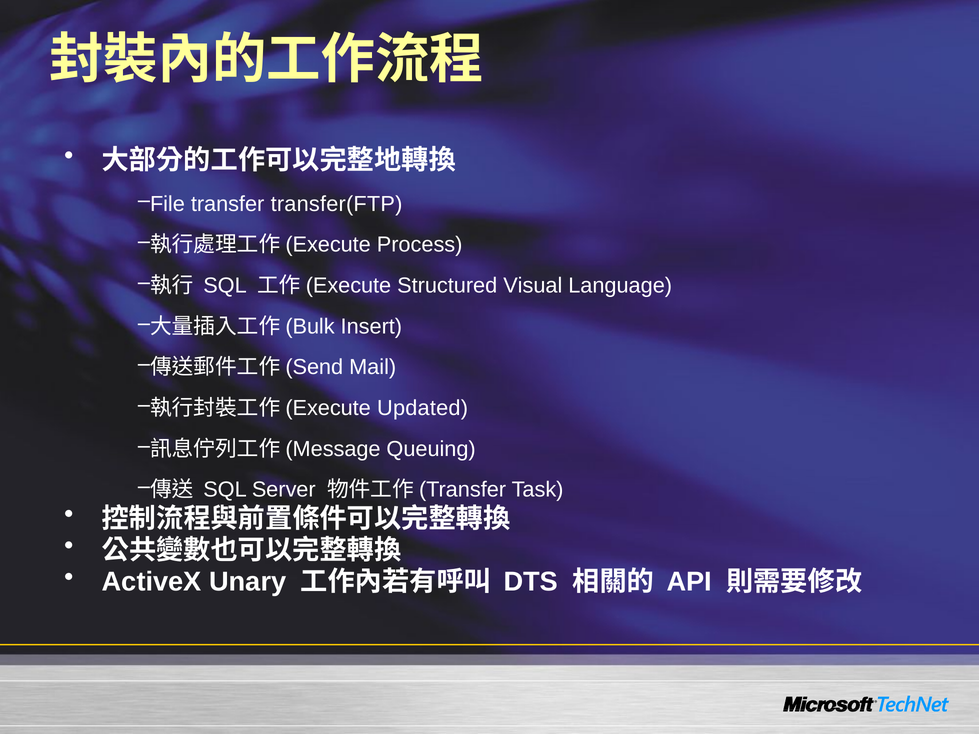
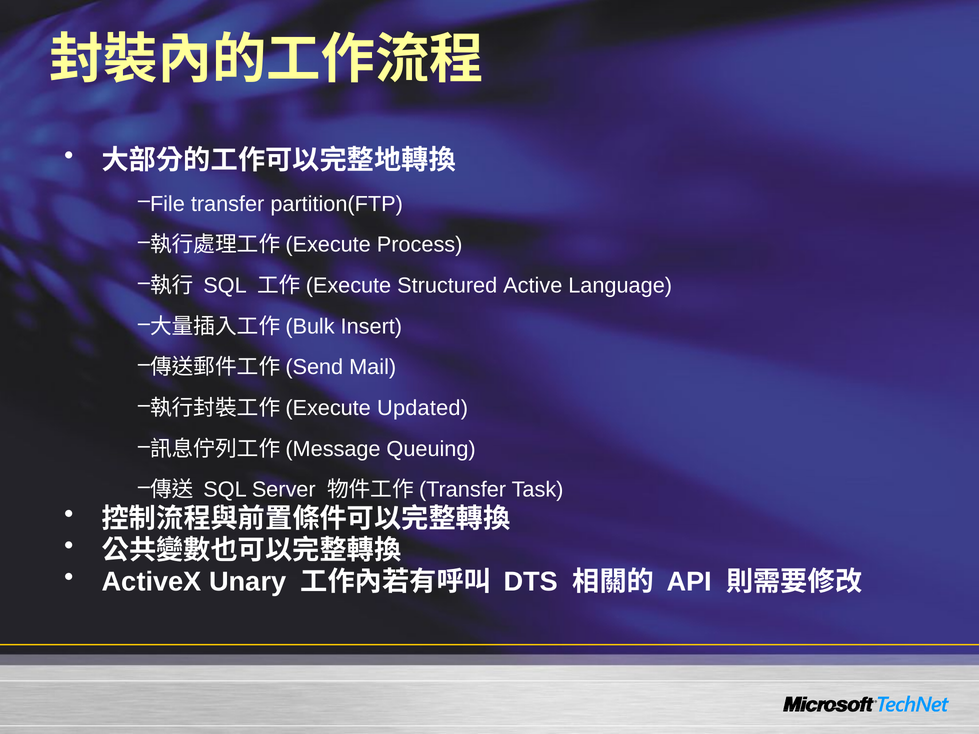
transfer(FTP: transfer(FTP -> partition(FTP
Visual: Visual -> Active
